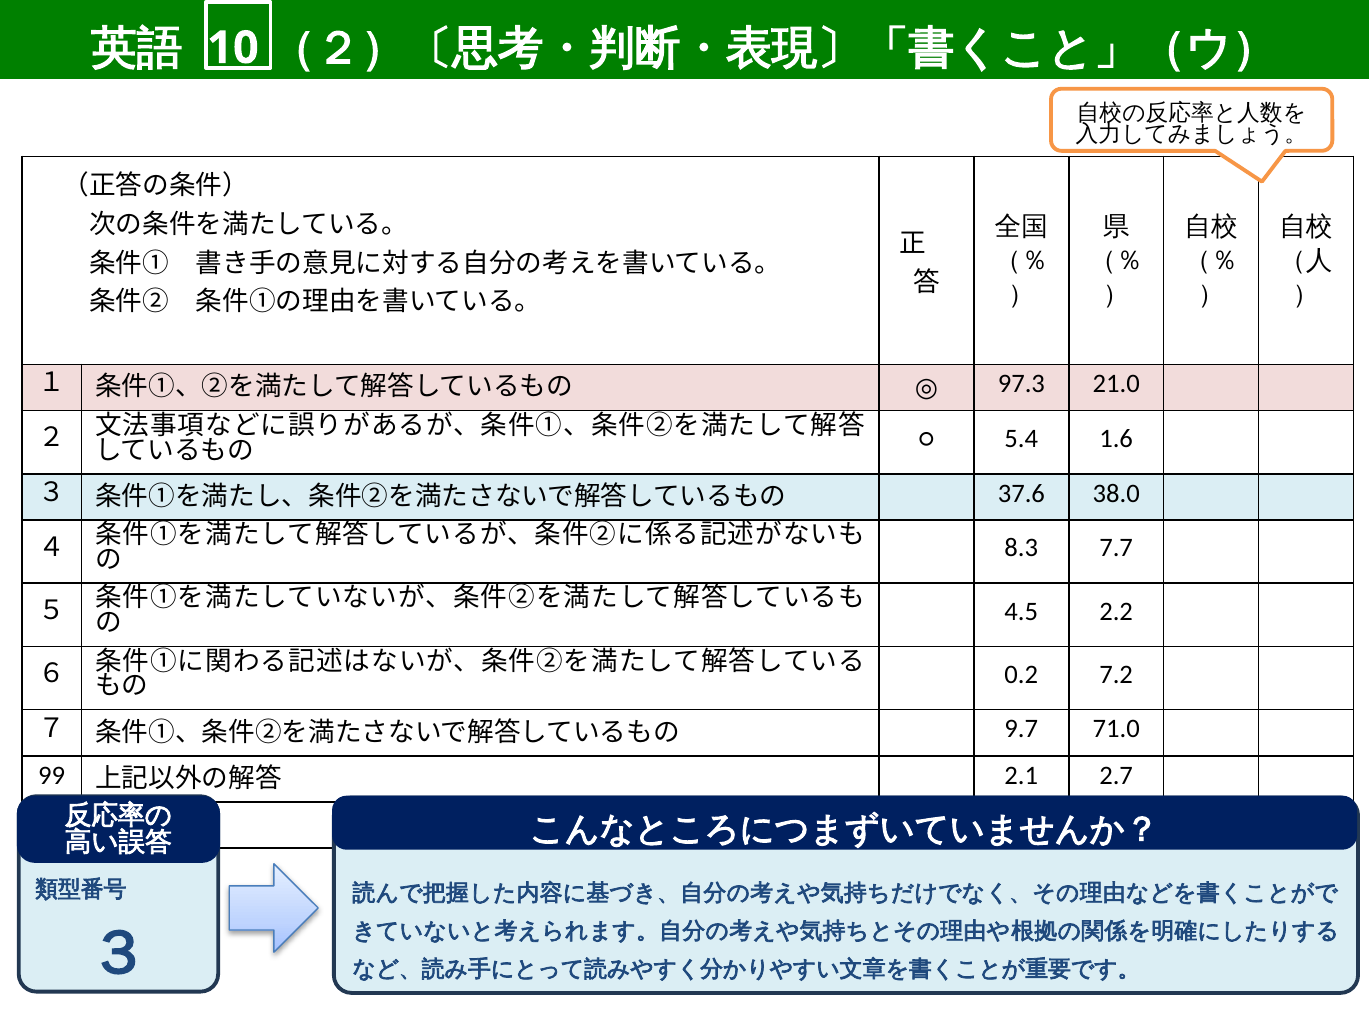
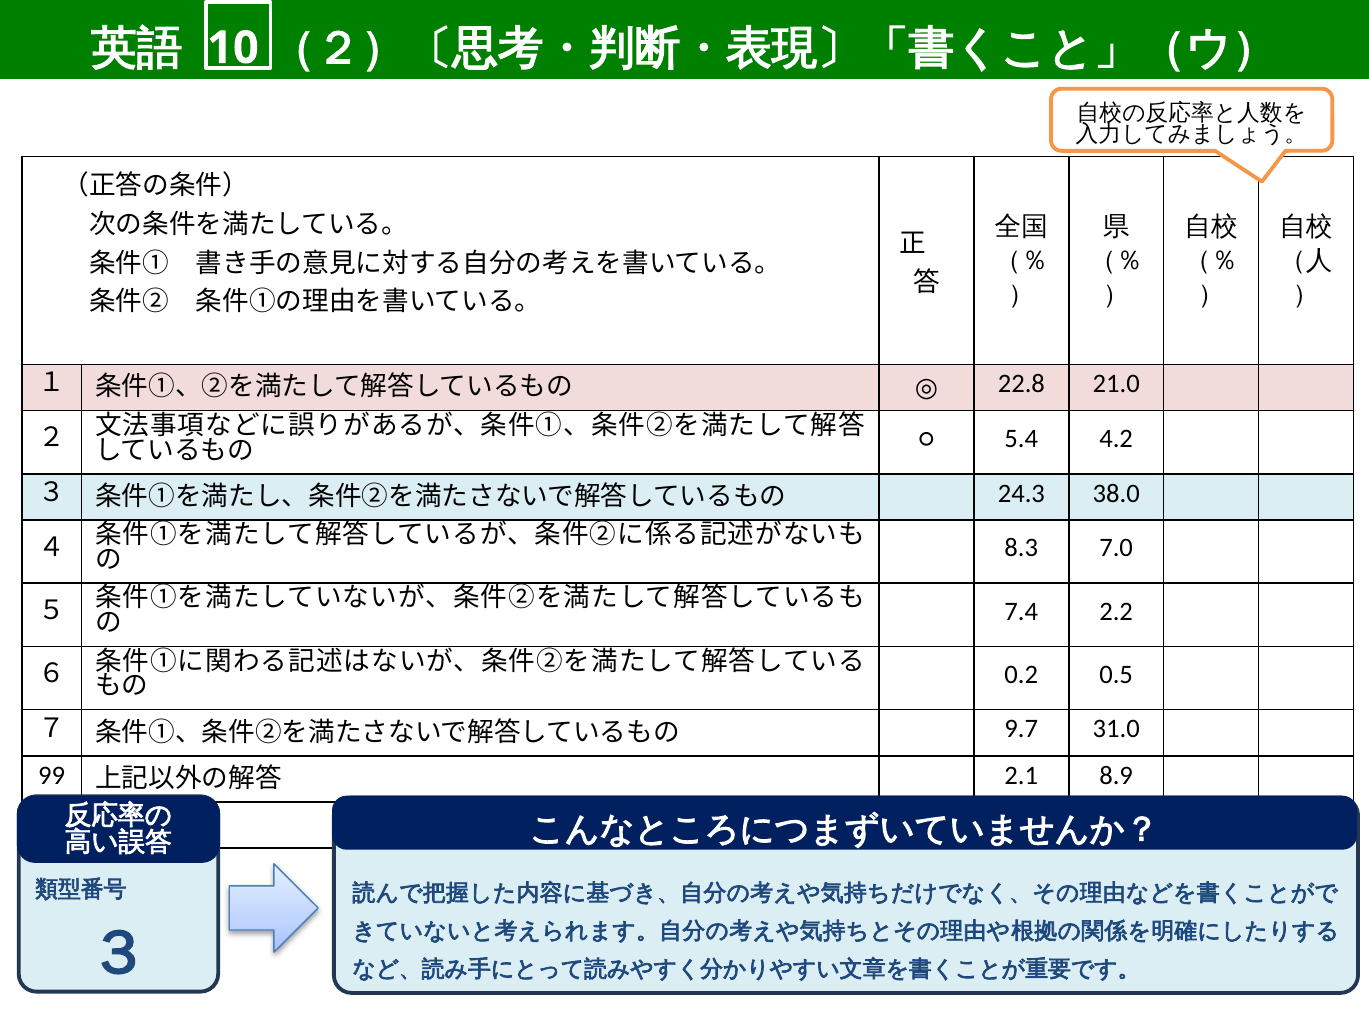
97.3: 97.3 -> 22.8
1.6: 1.6 -> 4.2
37.6: 37.6 -> 24.3
7.7: 7.7 -> 7.0
4.5: 4.5 -> 7.4
7.2: 7.2 -> 0.5
71.0: 71.0 -> 31.0
2.7: 2.7 -> 8.9
